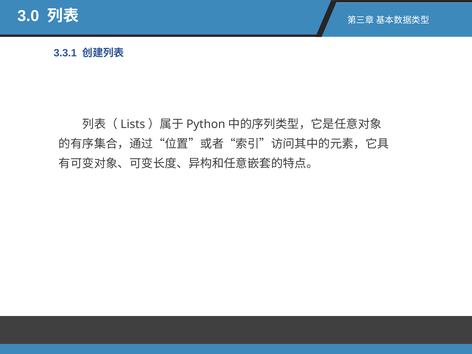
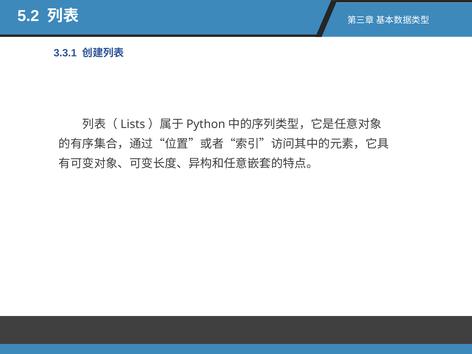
3.0: 3.0 -> 5.2
